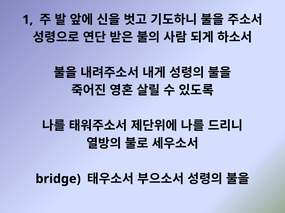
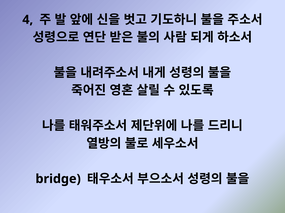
1: 1 -> 4
